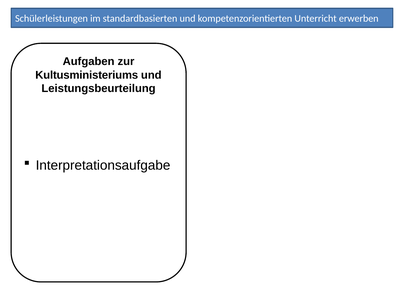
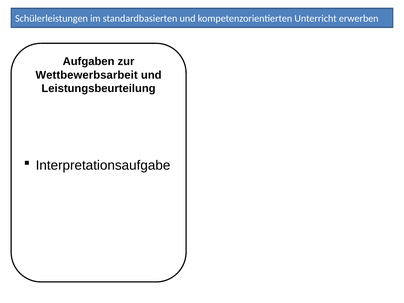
Kultusministeriums: Kultusministeriums -> Wettbewerbsarbeit
